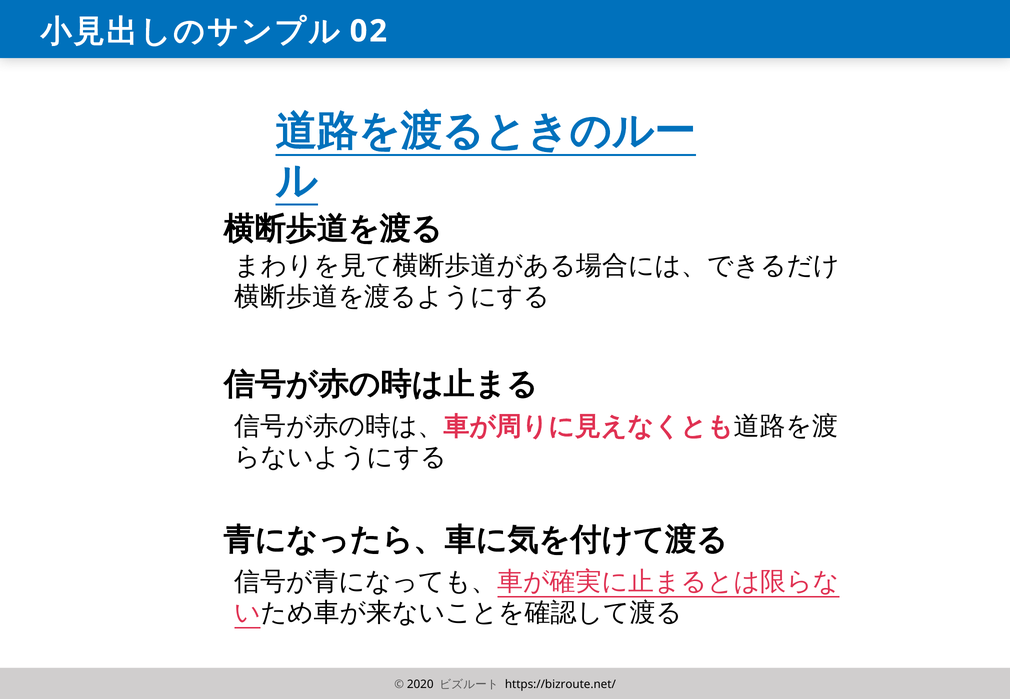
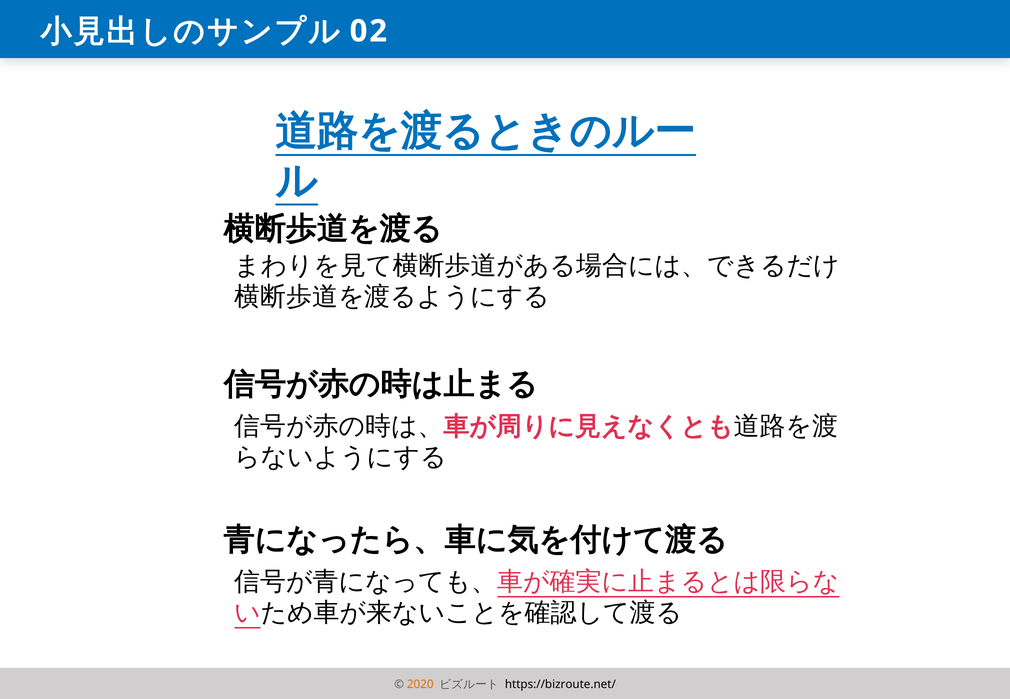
2020 colour: black -> orange
